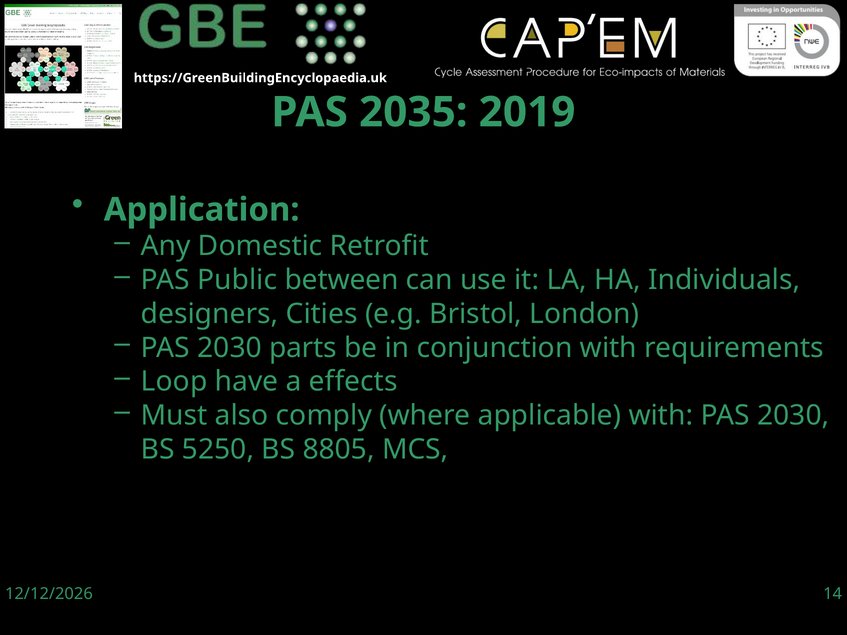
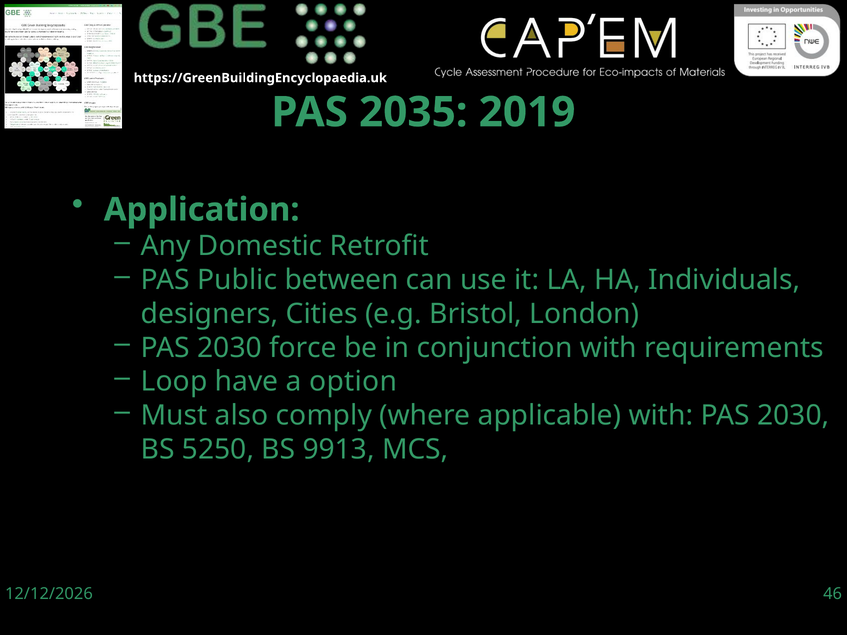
parts: parts -> force
effects: effects -> option
8805: 8805 -> 9913
14: 14 -> 46
